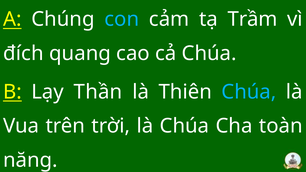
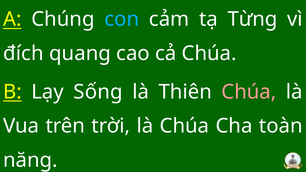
Trầm: Trầm -> Từng
Thần: Thần -> Sống
Chúa at (249, 92) colour: light blue -> pink
